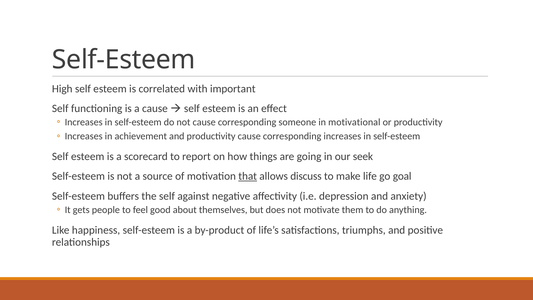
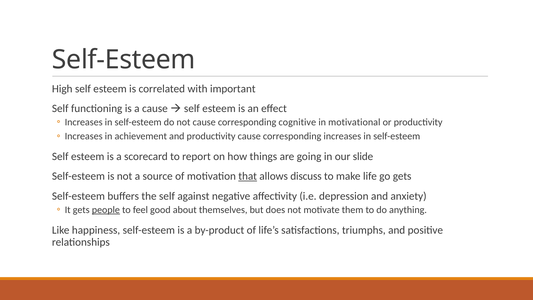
someone: someone -> cognitive
seek: seek -> slide
go goal: goal -> gets
people underline: none -> present
